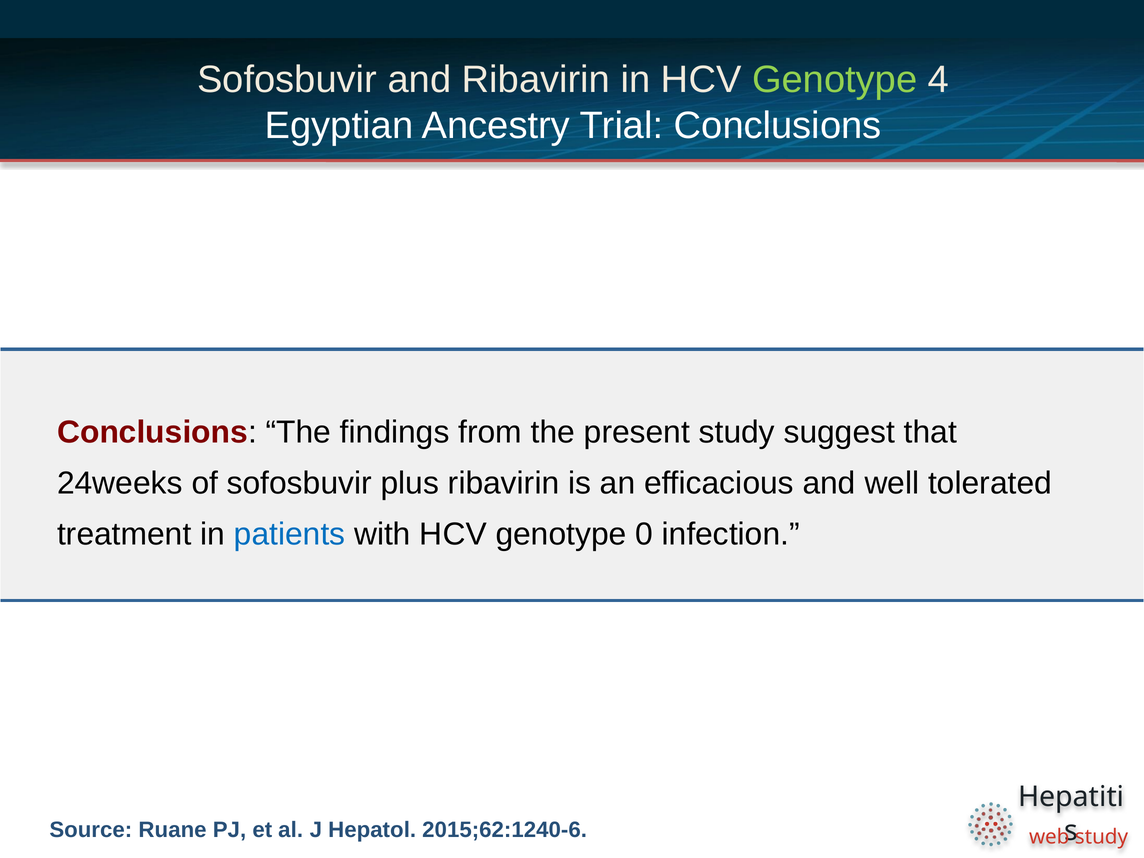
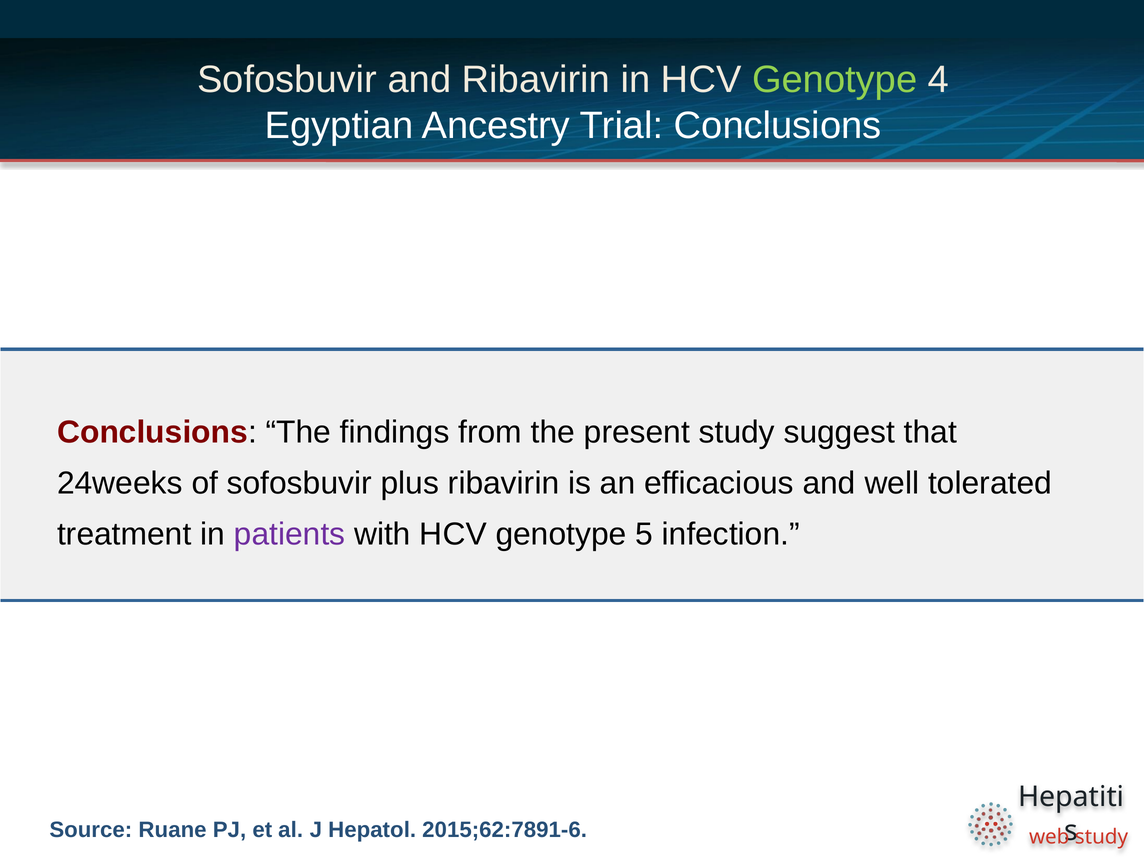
patients colour: blue -> purple
0: 0 -> 5
2015;62:1240-6: 2015;62:1240-6 -> 2015;62:7891-6
